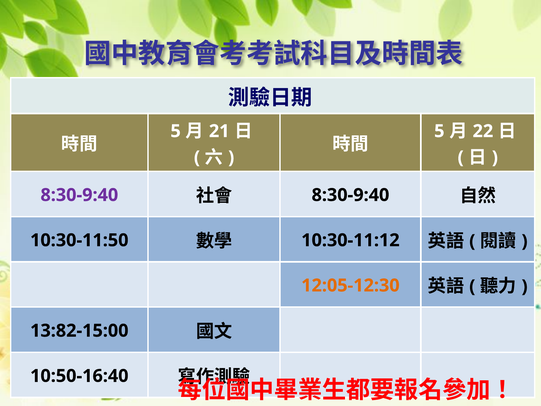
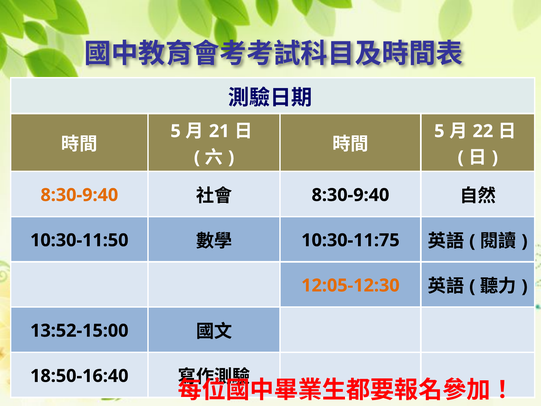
8:30-9:40 at (79, 195) colour: purple -> orange
10:30-11:12: 10:30-11:12 -> 10:30-11:75
13:82-15:00: 13:82-15:00 -> 13:52-15:00
10:50-16:40: 10:50-16:40 -> 18:50-16:40
